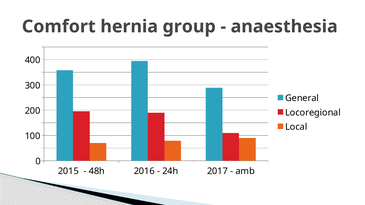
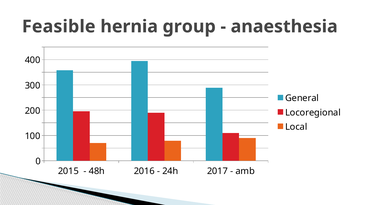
Comfort: Comfort -> Feasible
